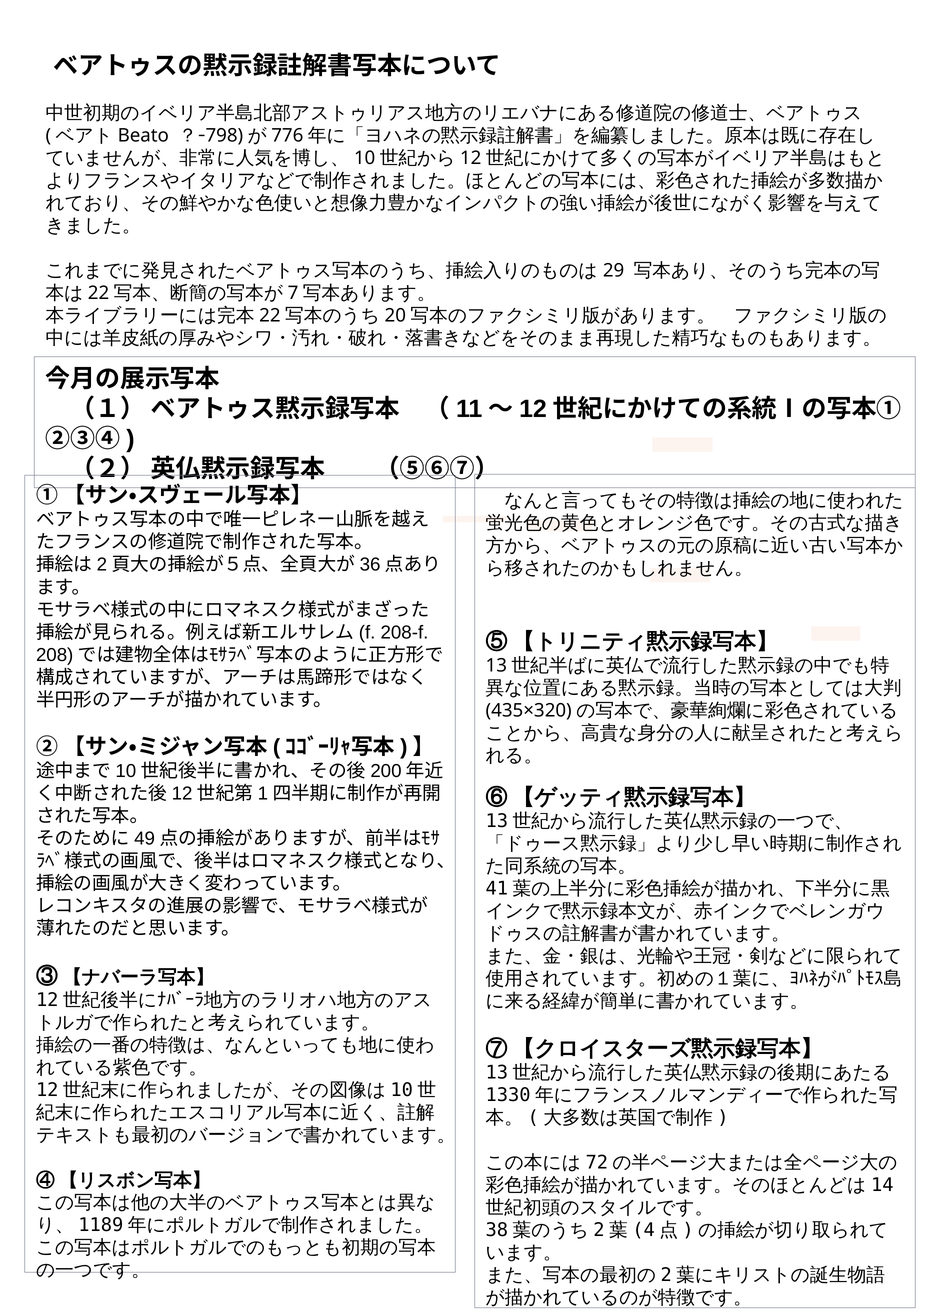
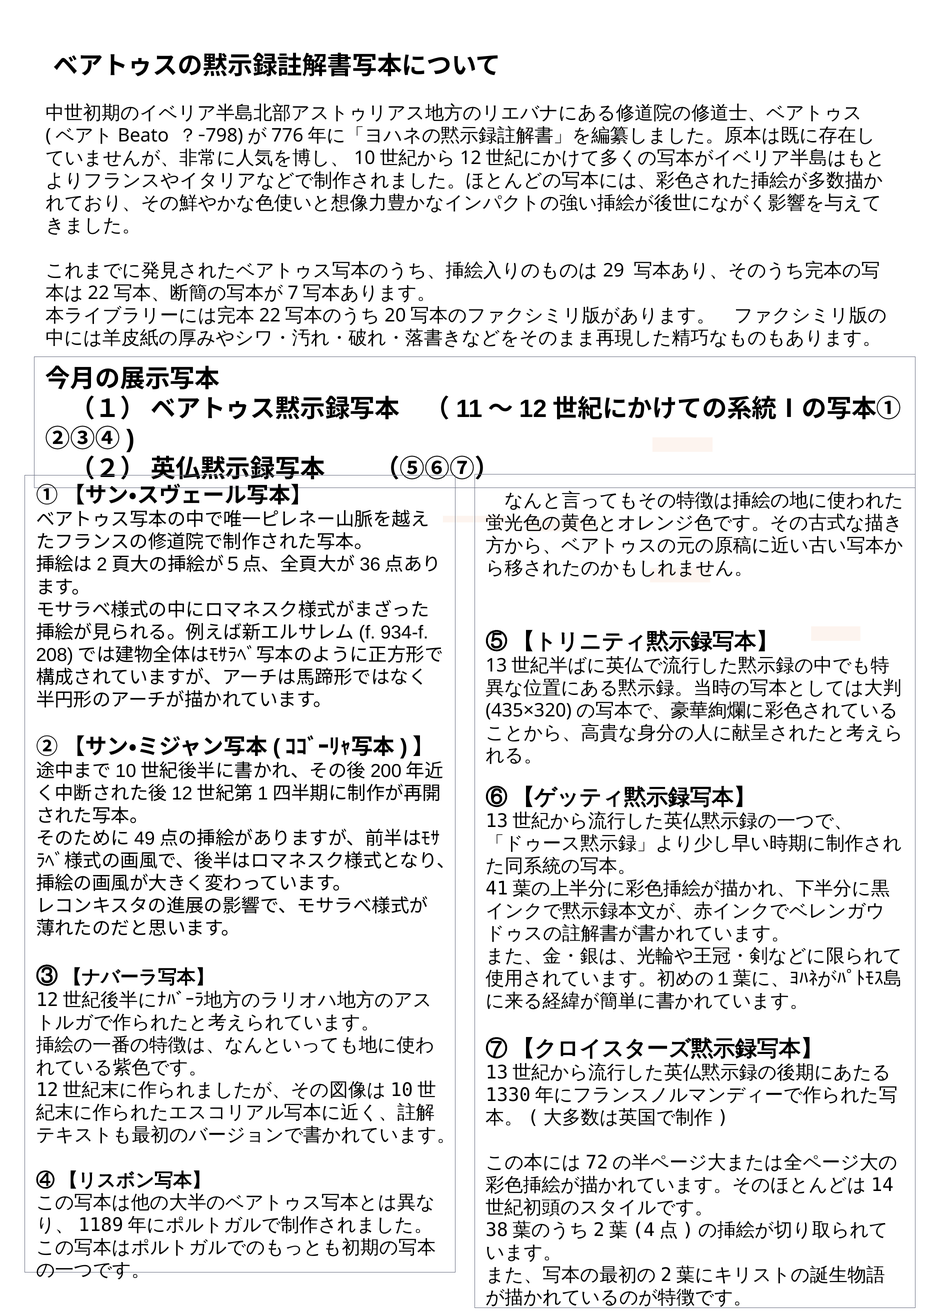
208-f: 208-f -> 934-f
